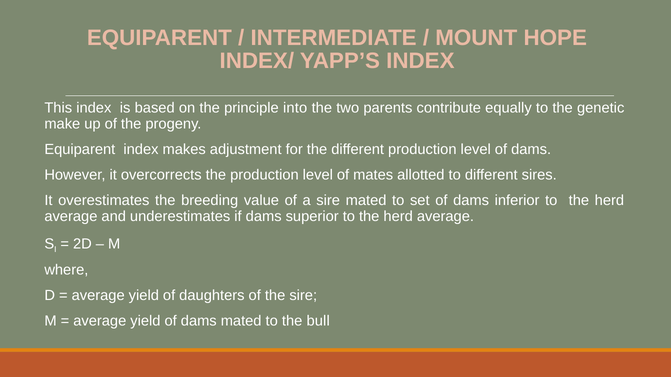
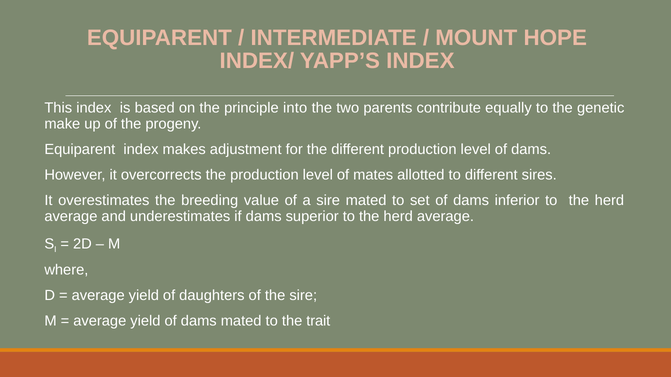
bull: bull -> trait
